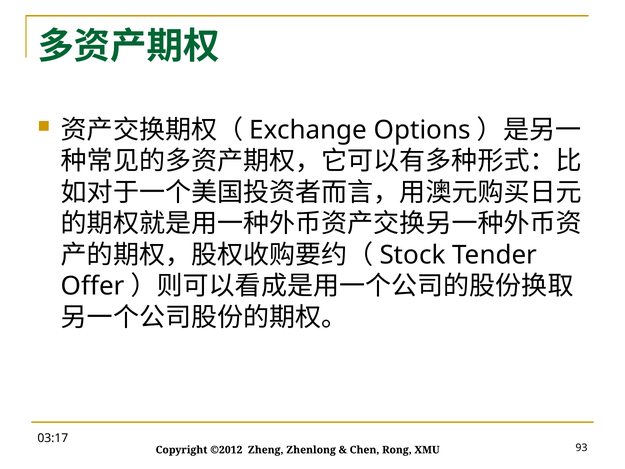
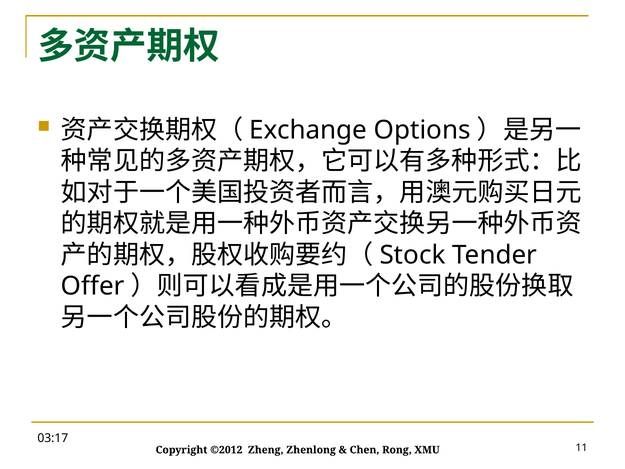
93: 93 -> 11
